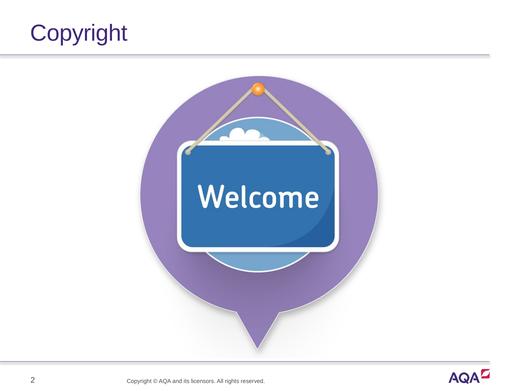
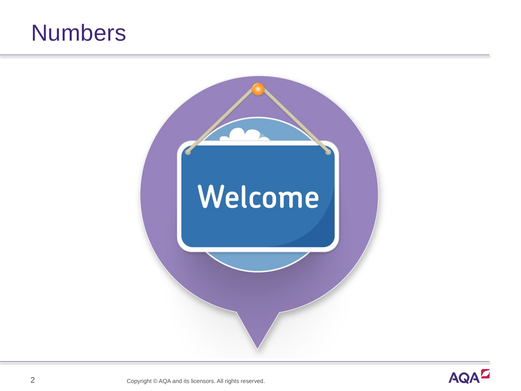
Copyright at (79, 33): Copyright -> Numbers
